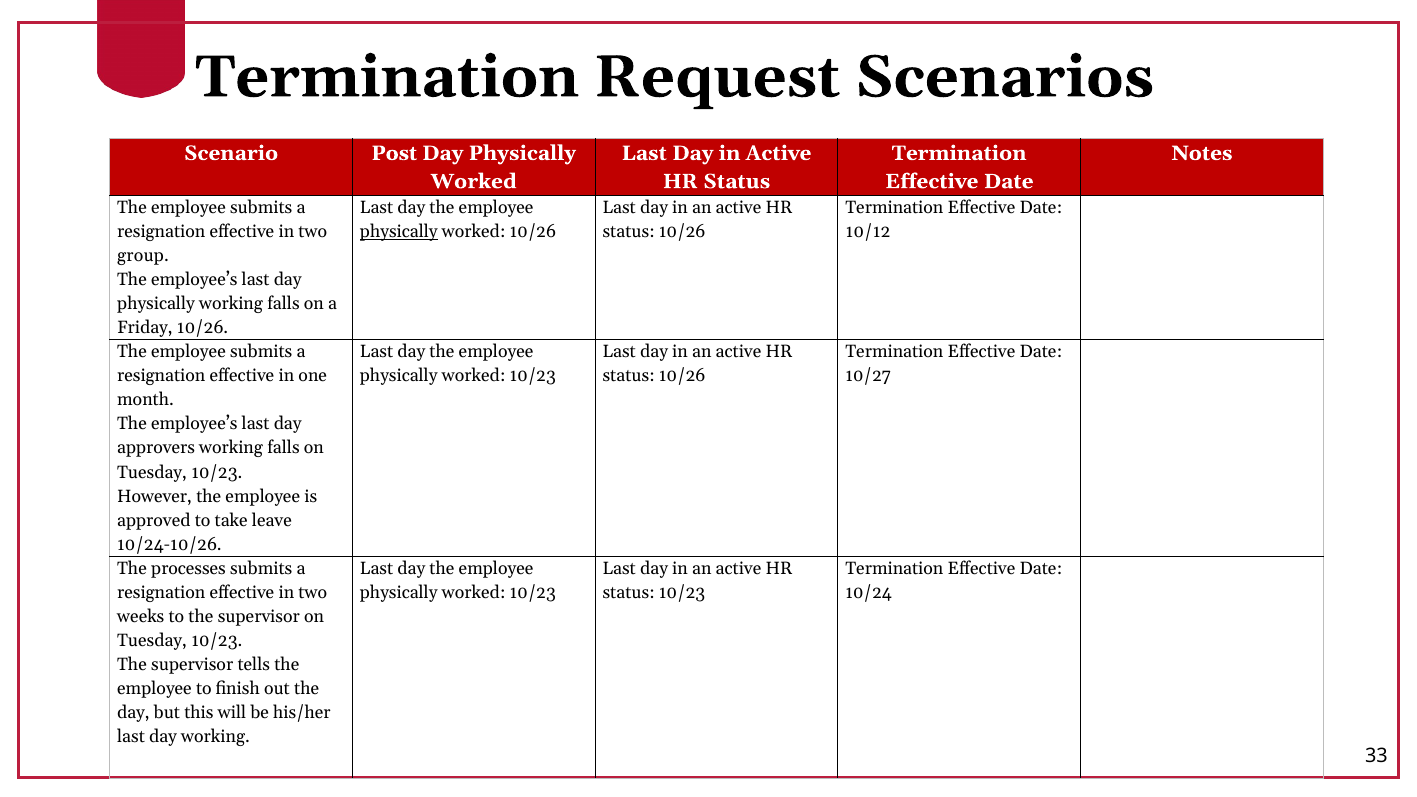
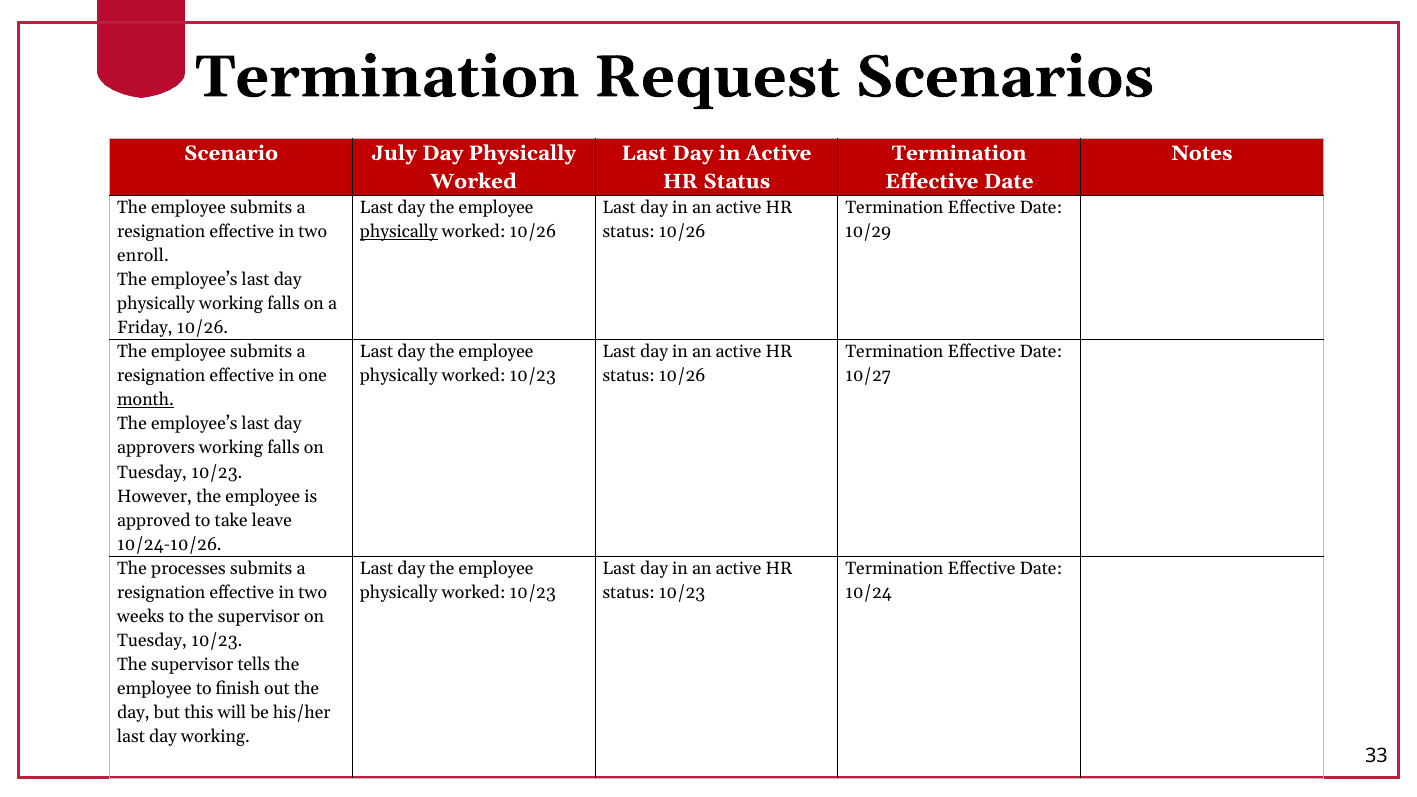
Post: Post -> July
10/12: 10/12 -> 10/29
group: group -> enroll
month underline: none -> present
